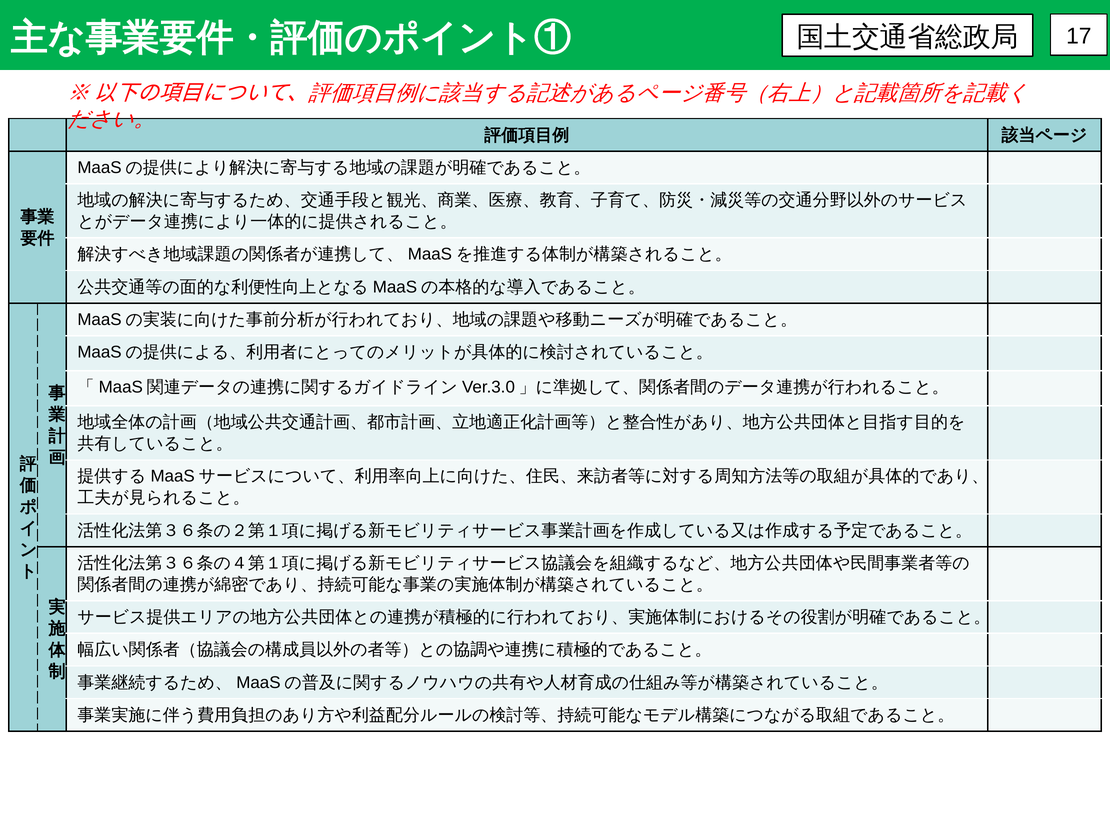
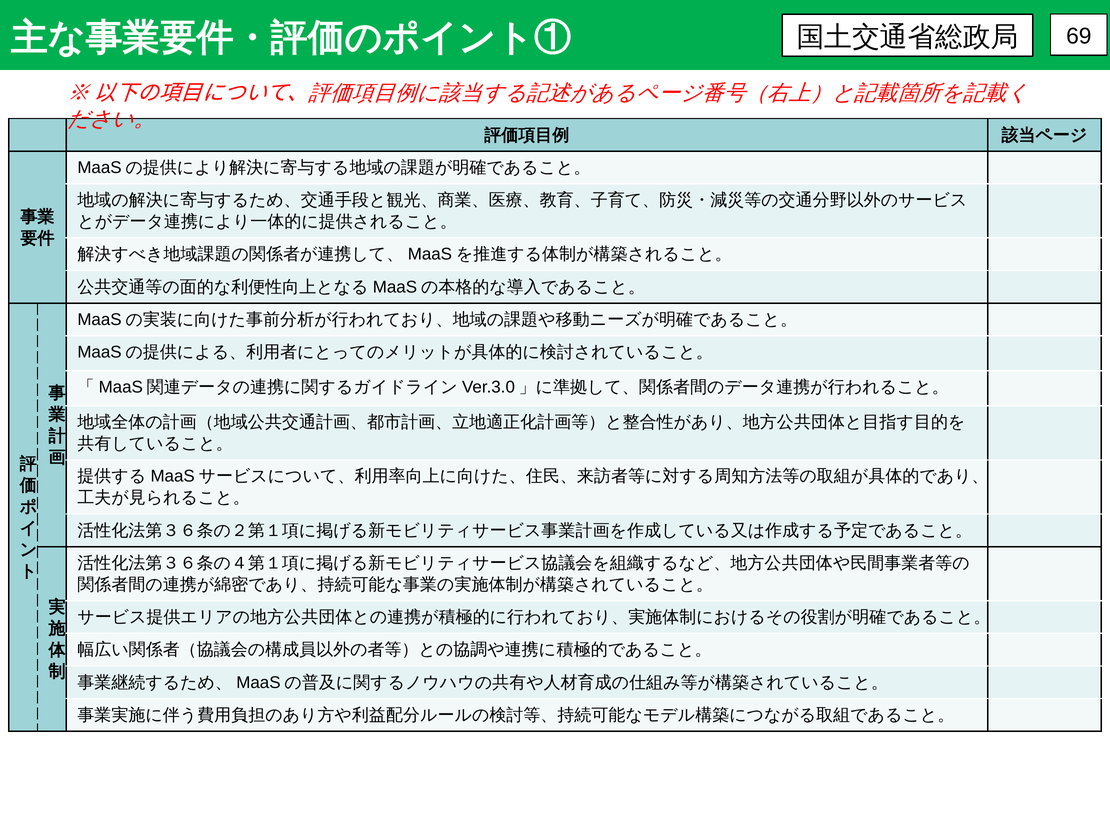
17: 17 -> 69
